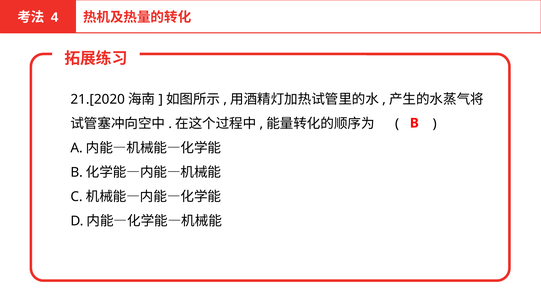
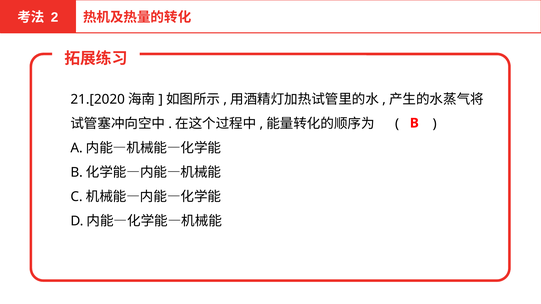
4: 4 -> 2
